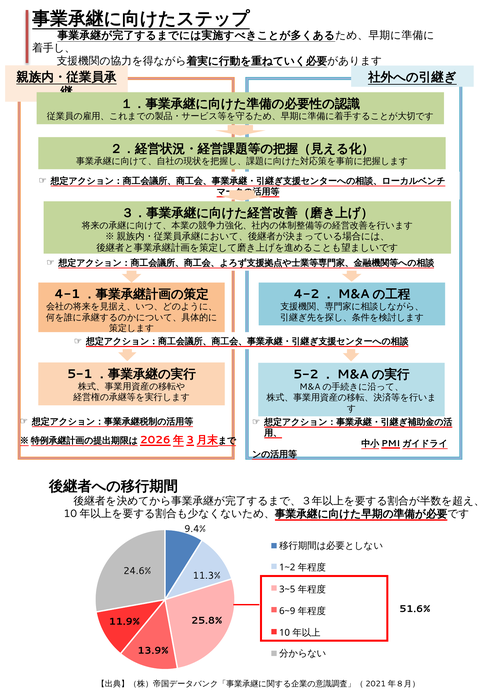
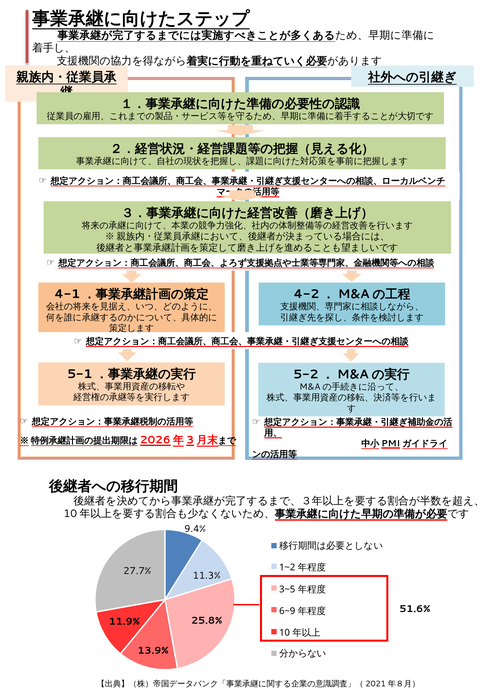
24.6%: 24.6% -> 27.7%
